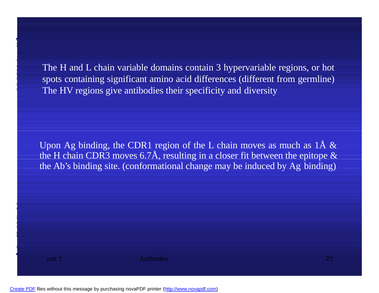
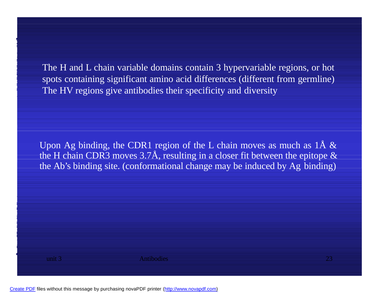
6.7Å: 6.7Å -> 3.7Å
